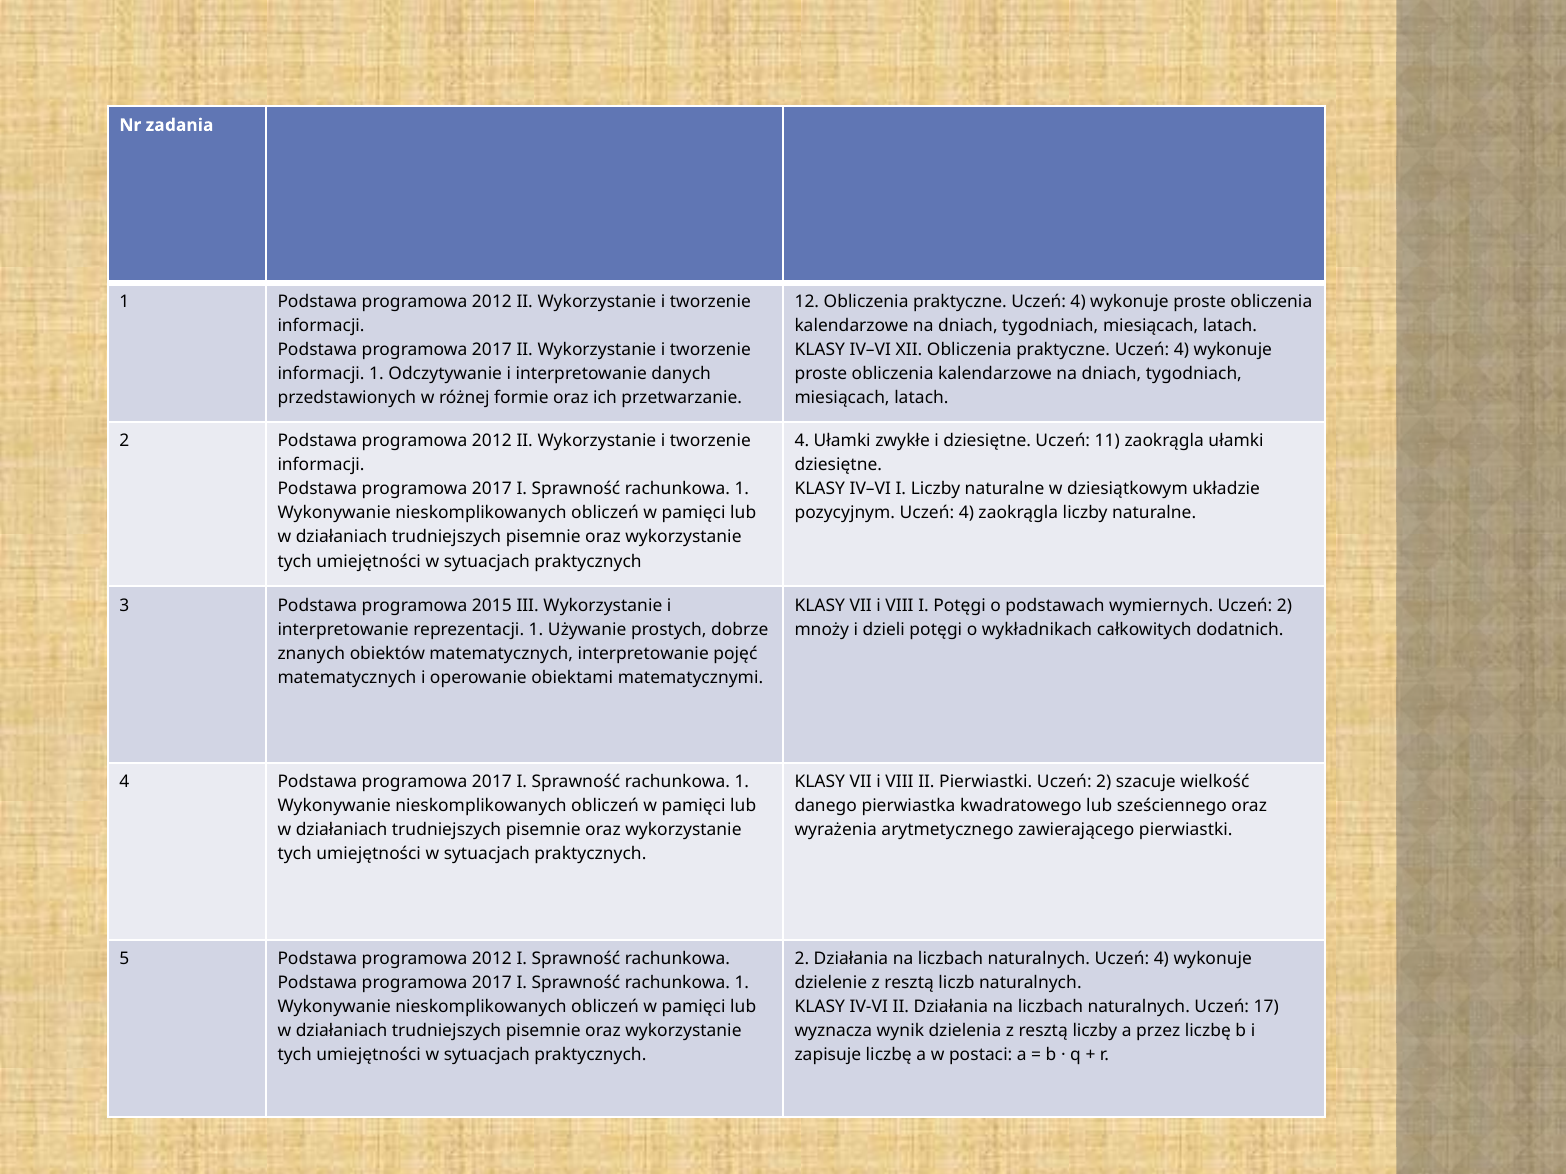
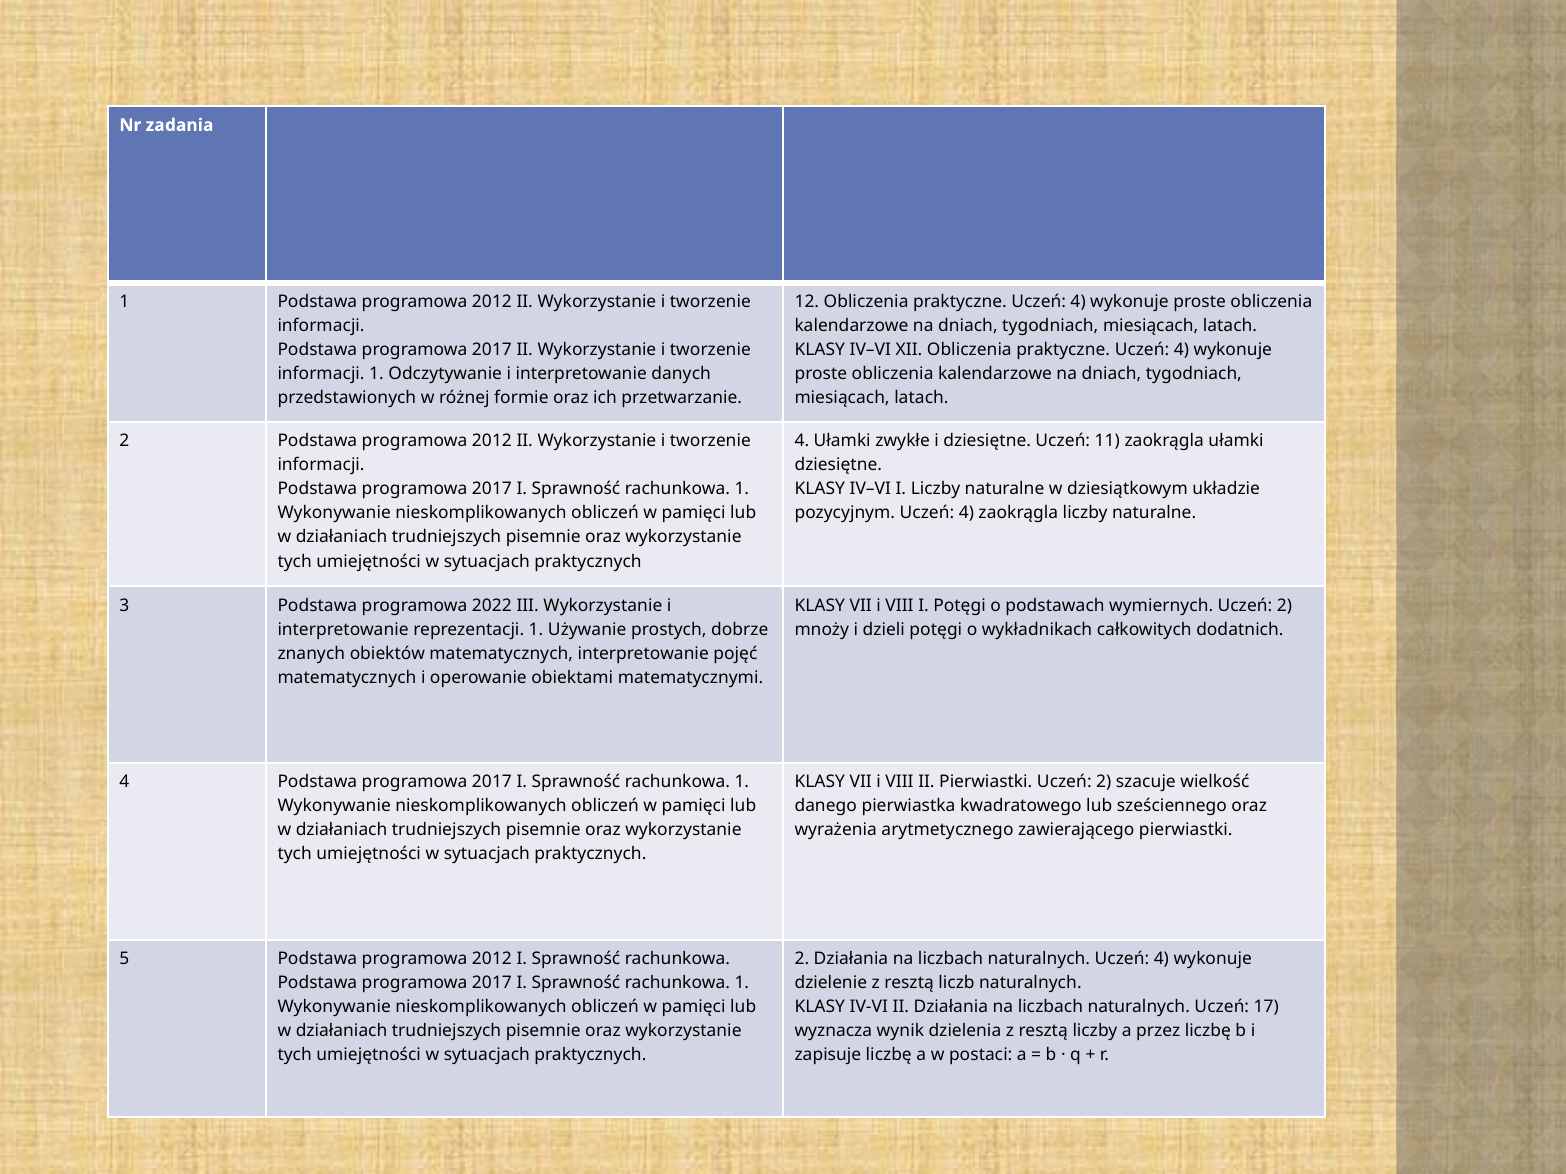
2015: 2015 -> 2022
